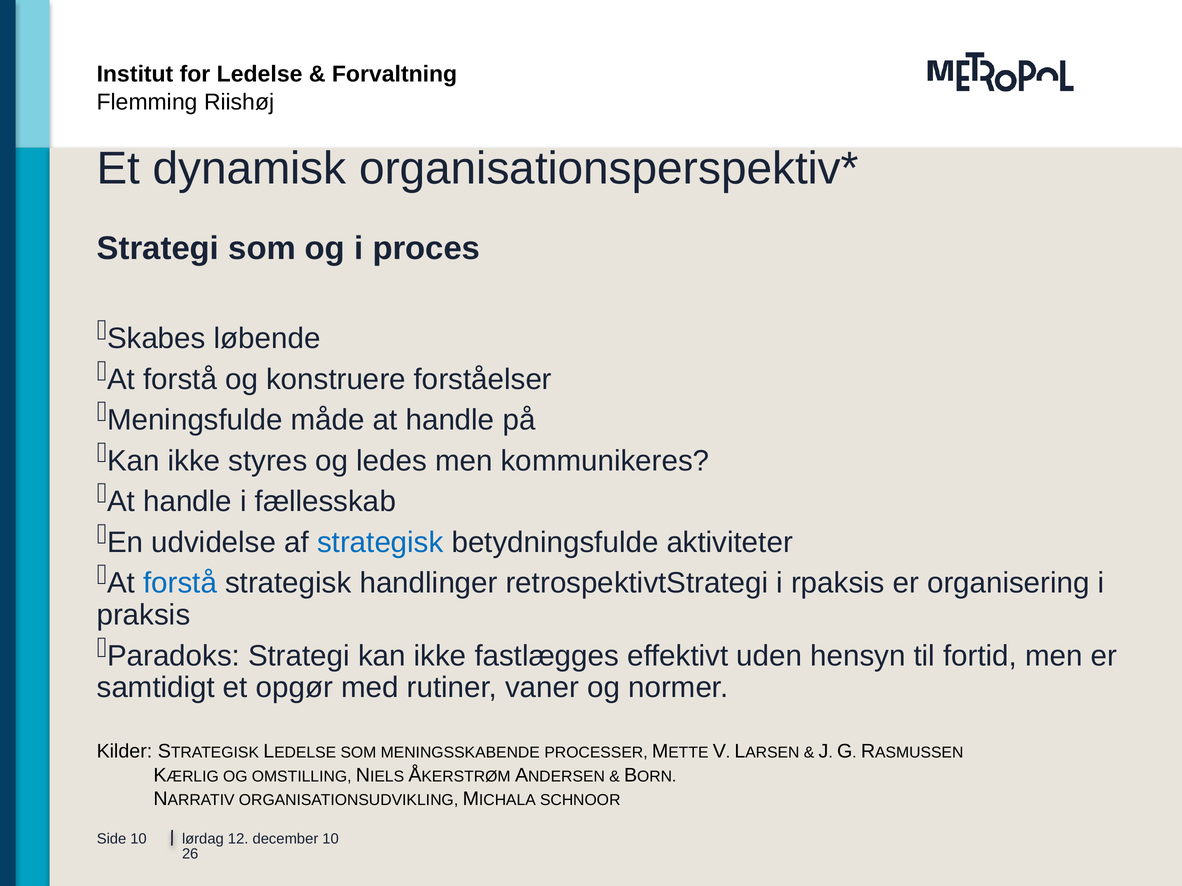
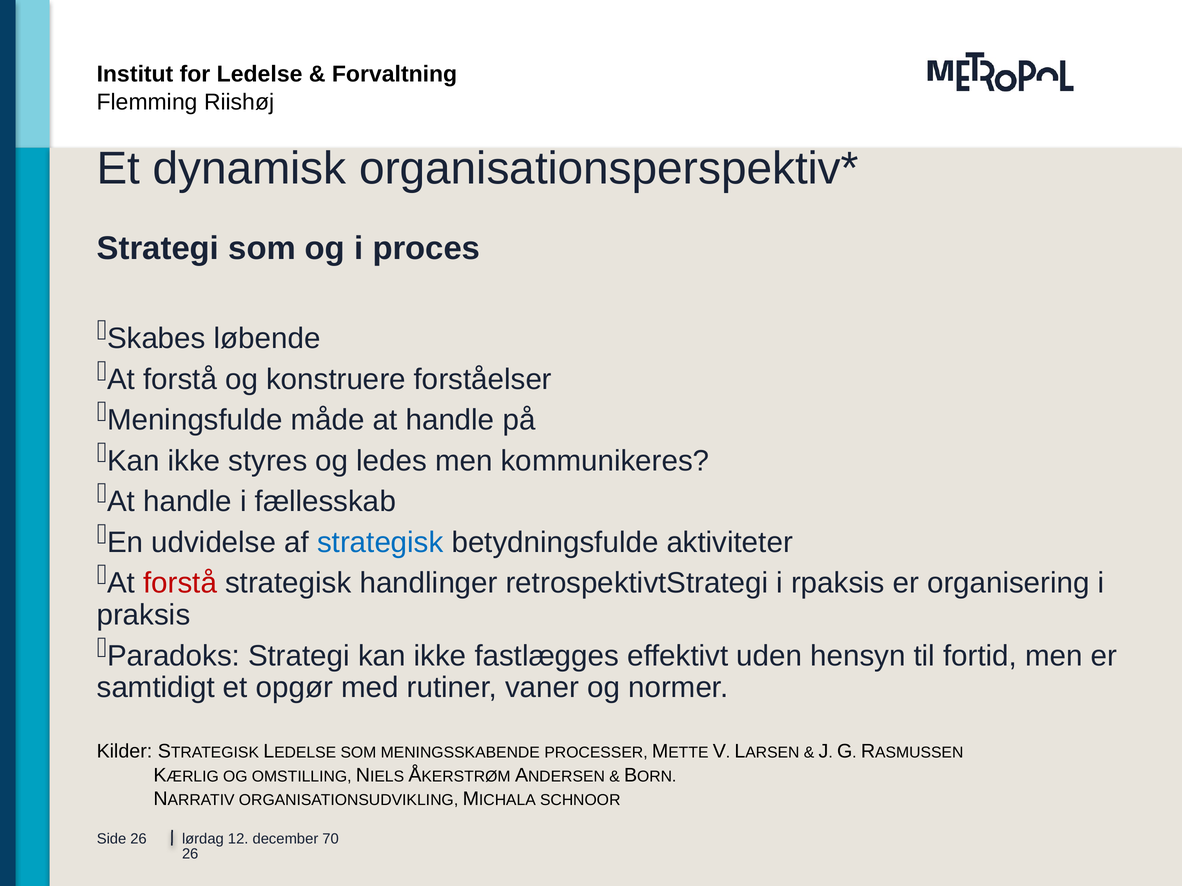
forstå at (180, 583) colour: blue -> red
Side 10: 10 -> 26
10 at (331, 839): 10 -> 70
